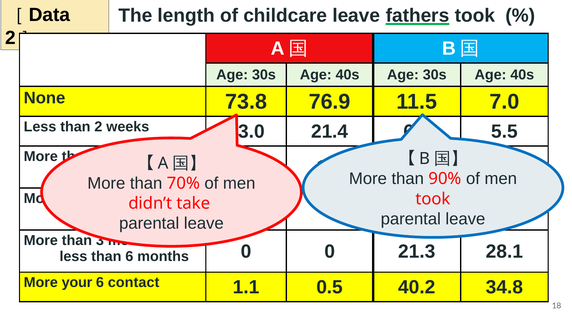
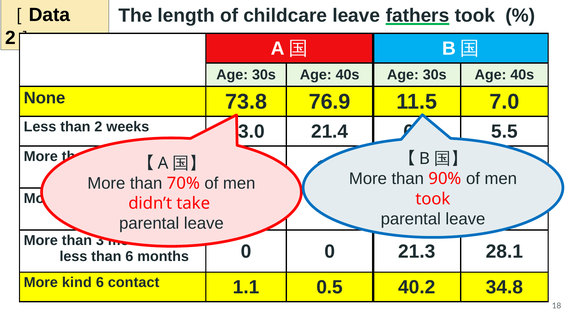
your: your -> kind
